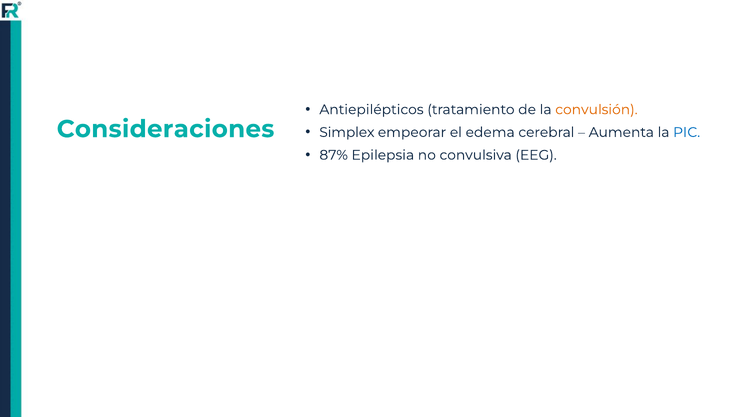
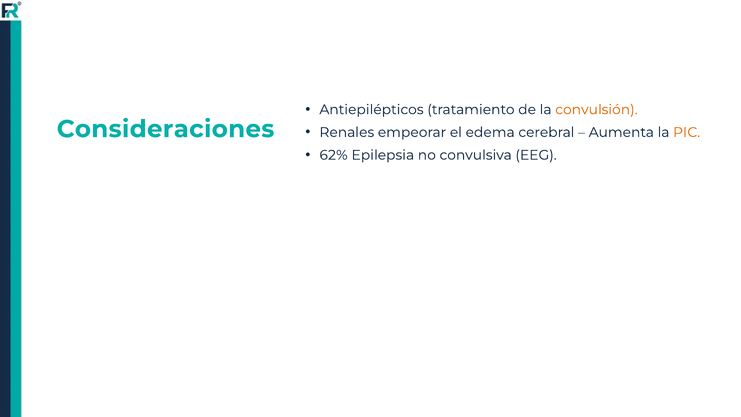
Simplex: Simplex -> Renales
PIC colour: blue -> orange
87%: 87% -> 62%
